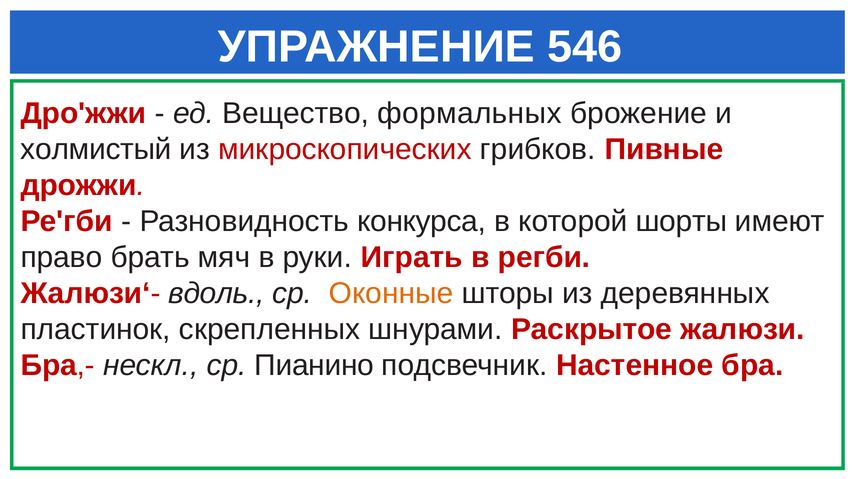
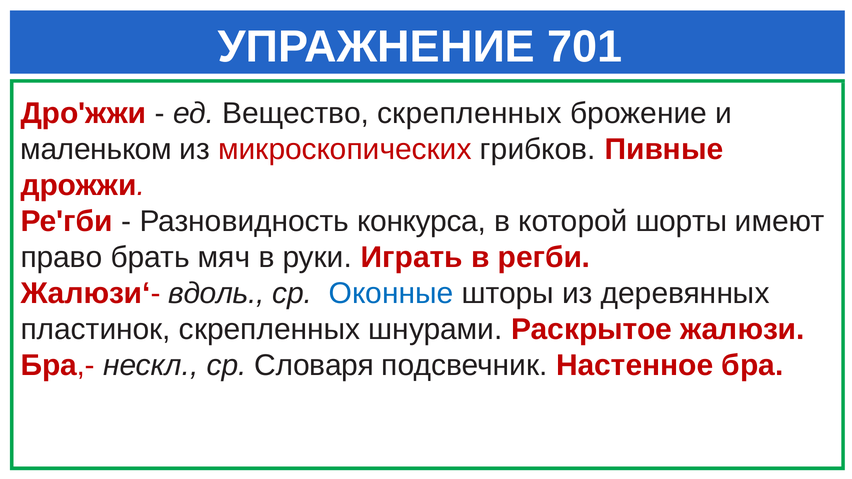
546: 546 -> 701
Вещество формальных: формальных -> скрепленных
холмистый: холмистый -> маленьком
Оконные colour: orange -> blue
Пианино: Пианино -> Словаря
